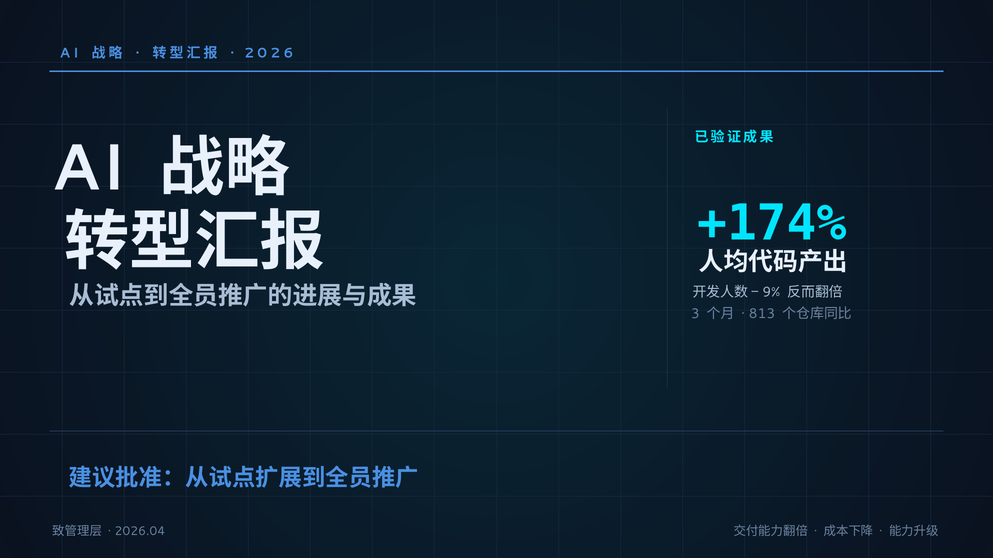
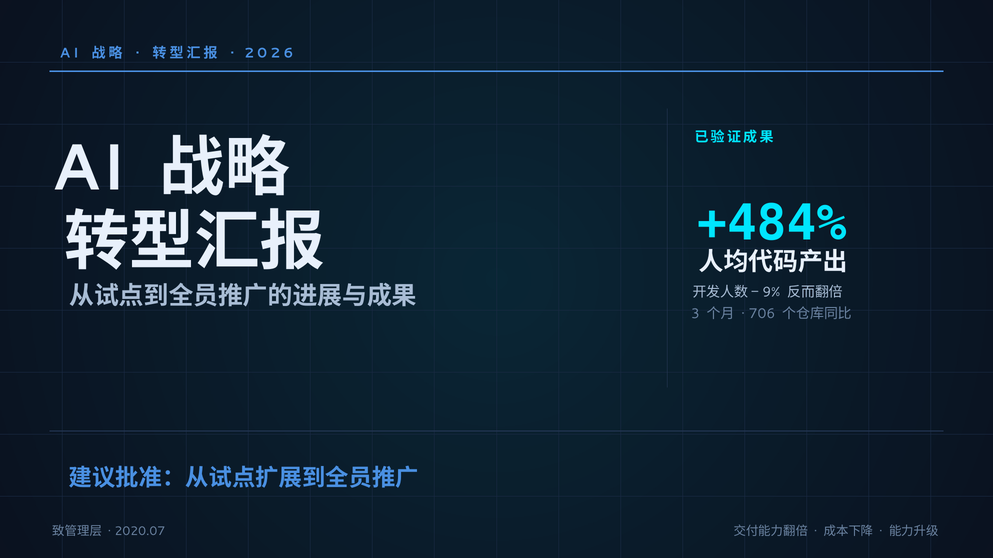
+174%: +174% -> +484%
813: 813 -> 706
2026.04: 2026.04 -> 2020.07
